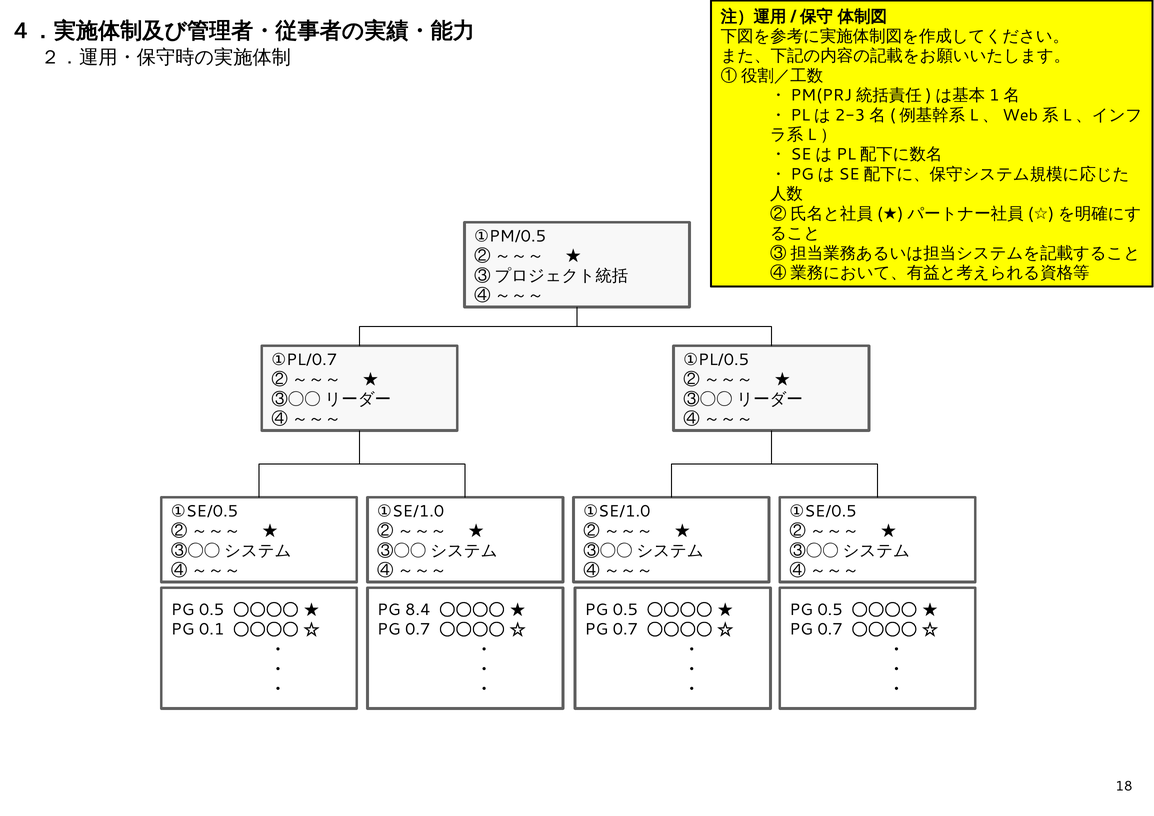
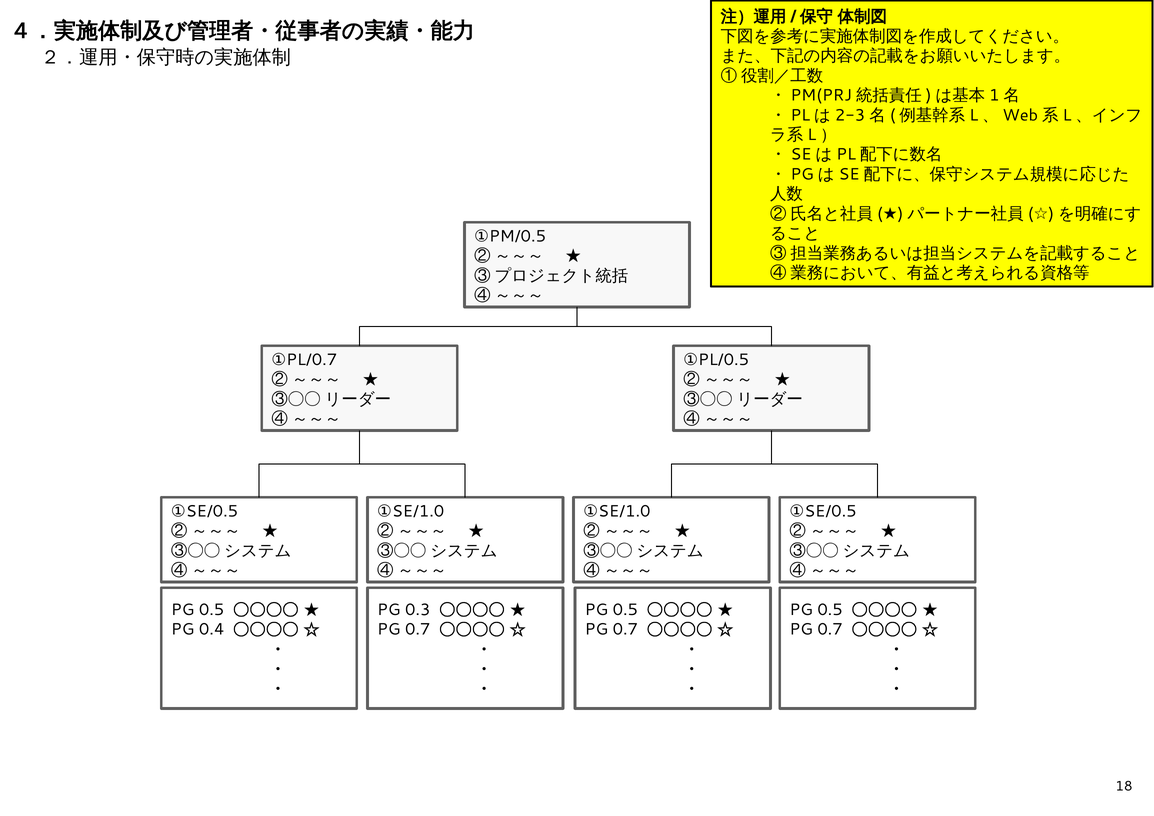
8.4: 8.4 -> 0.3
0.1: 0.1 -> 0.4
